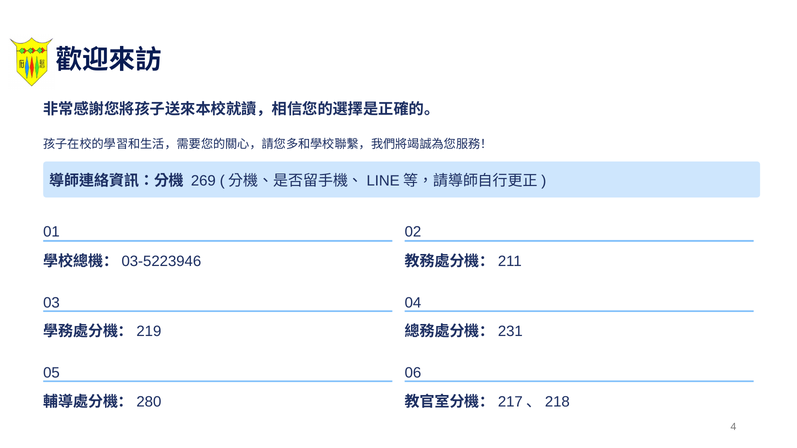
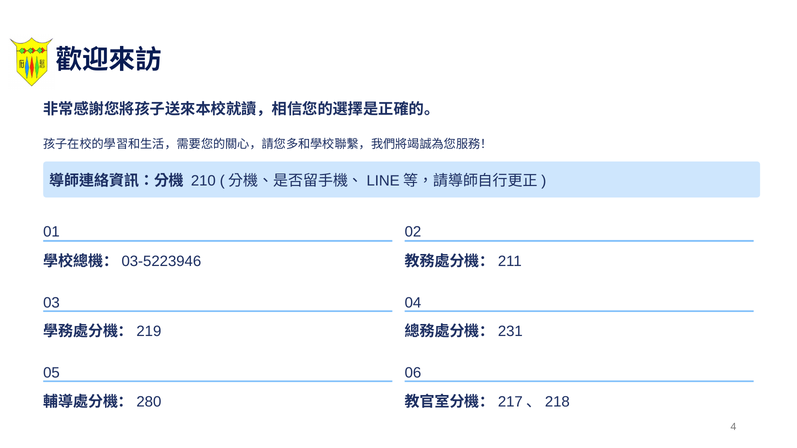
269: 269 -> 210
